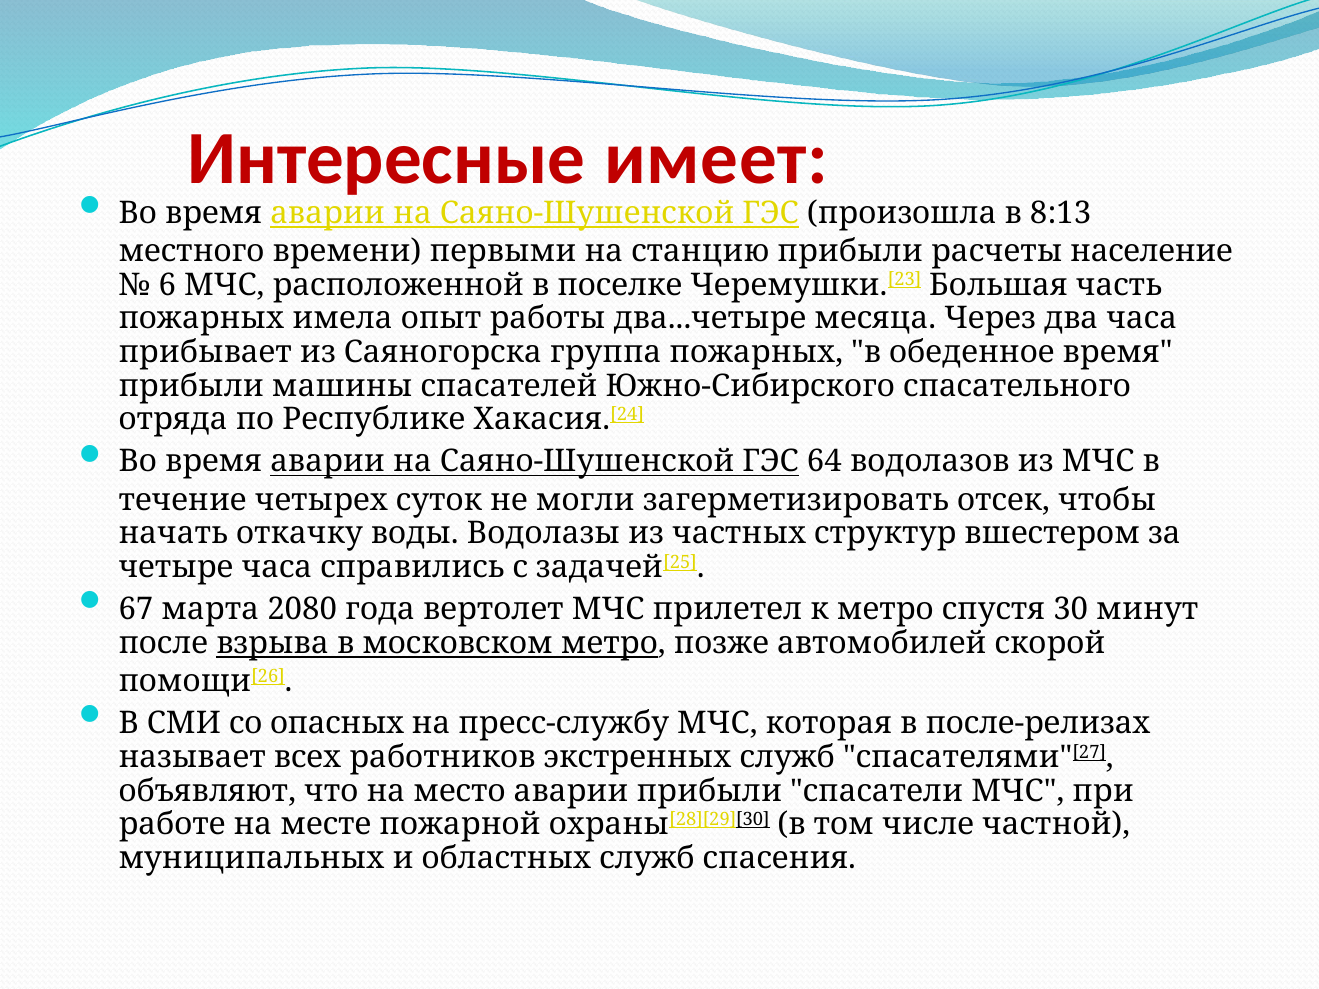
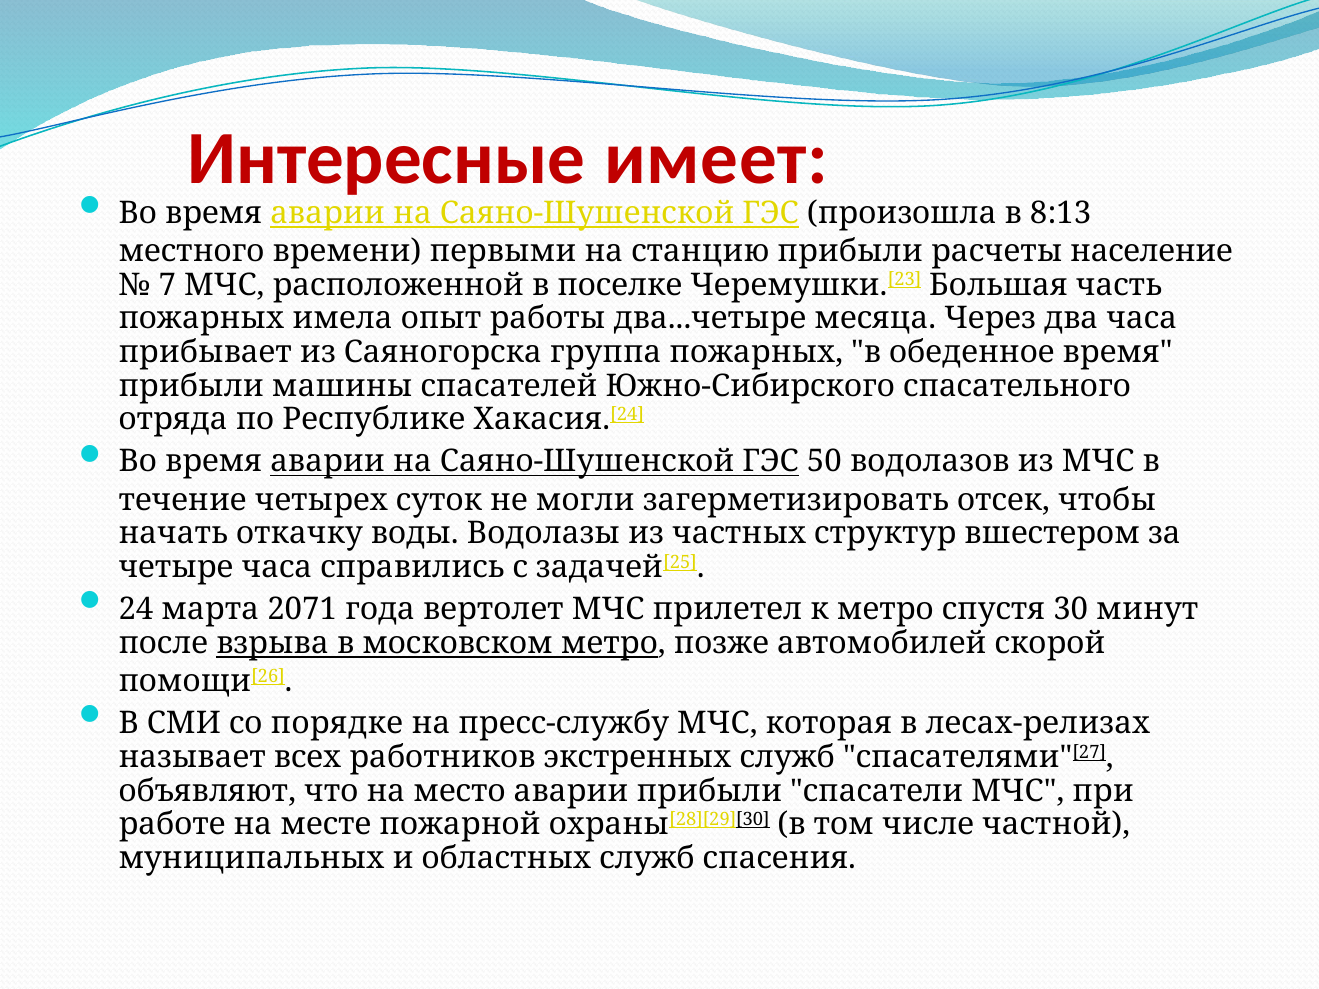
6: 6 -> 7
64: 64 -> 50
67: 67 -> 24
2080: 2080 -> 2071
опасных: опасных -> порядке
после-релизах: после-релизах -> лесах-релизах
